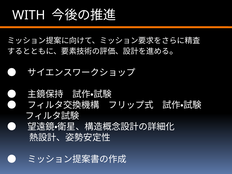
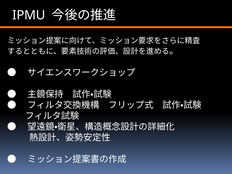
WITH: WITH -> IPMU
